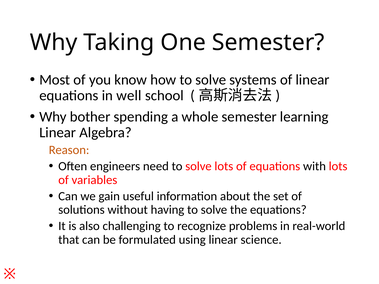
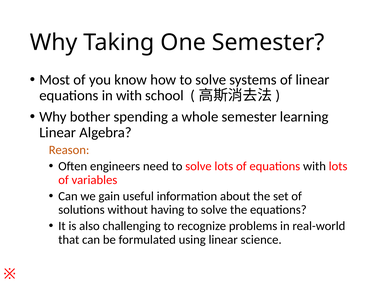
in well: well -> with
